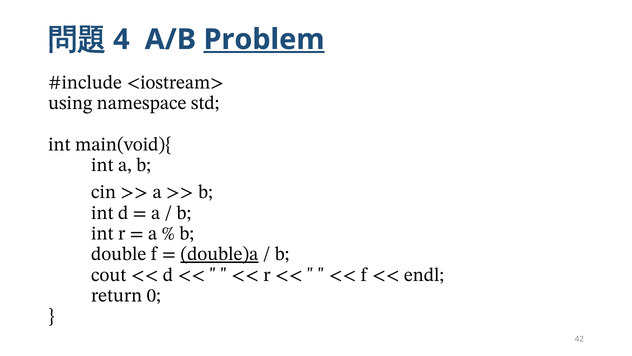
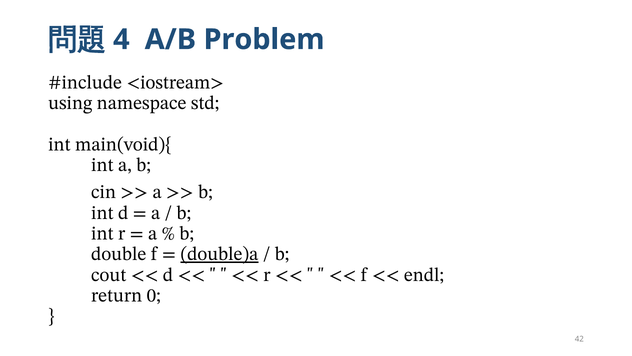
Problem underline: present -> none
